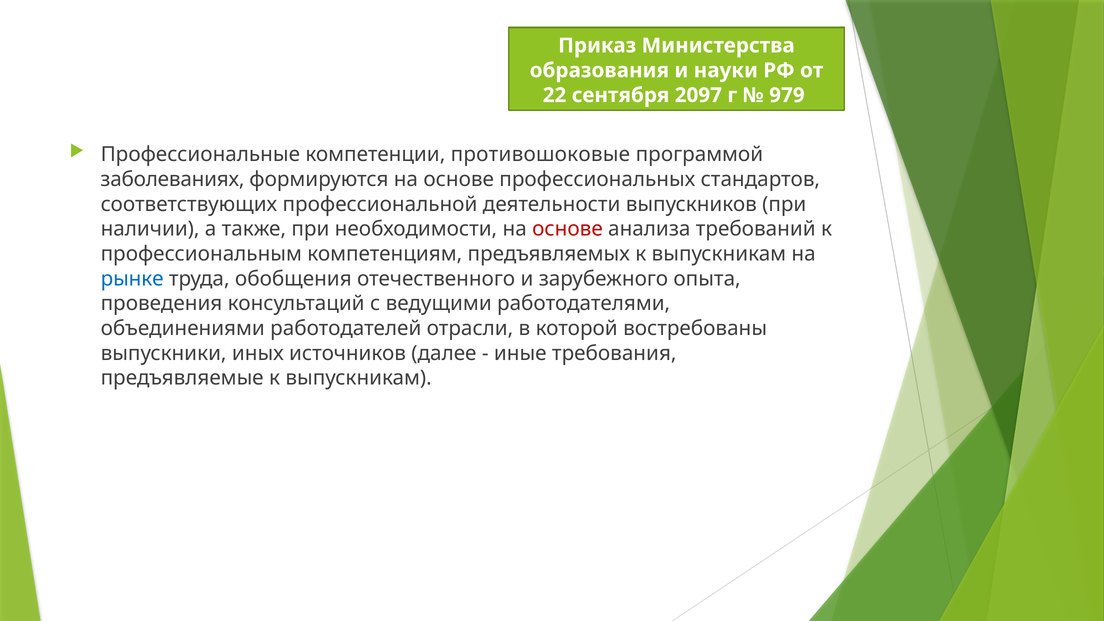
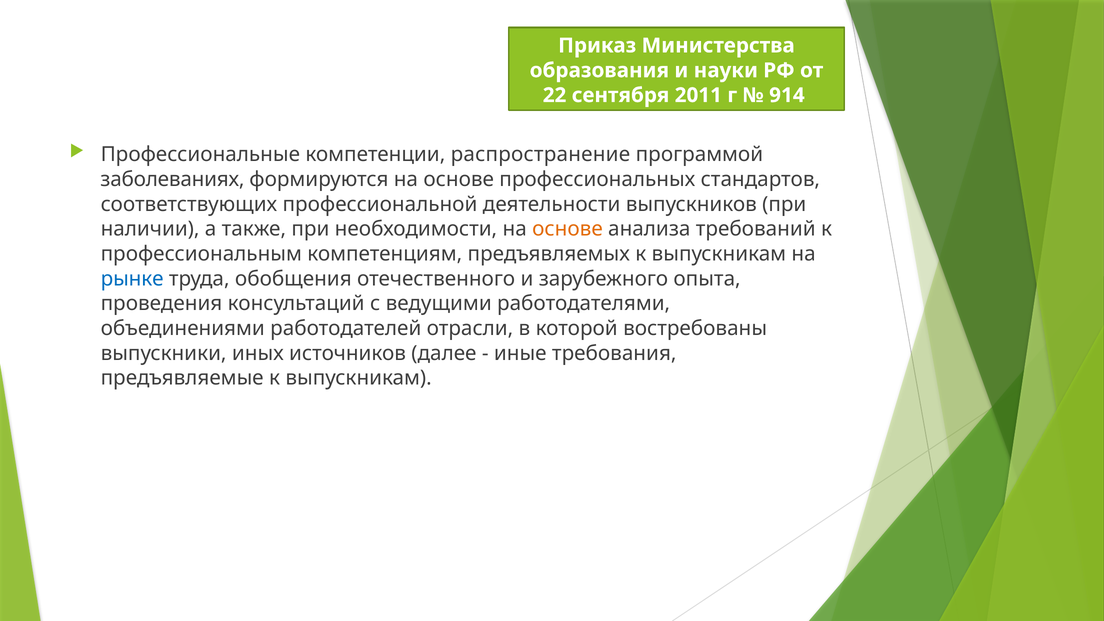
2097: 2097 -> 2011
979: 979 -> 914
противошоковые: противошоковые -> распространение
основе at (567, 229) colour: red -> orange
